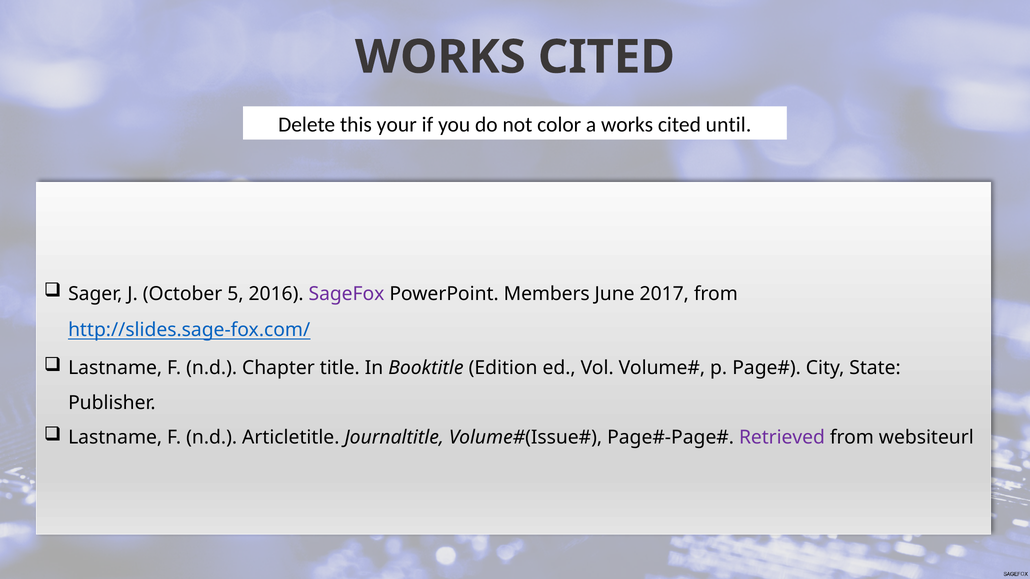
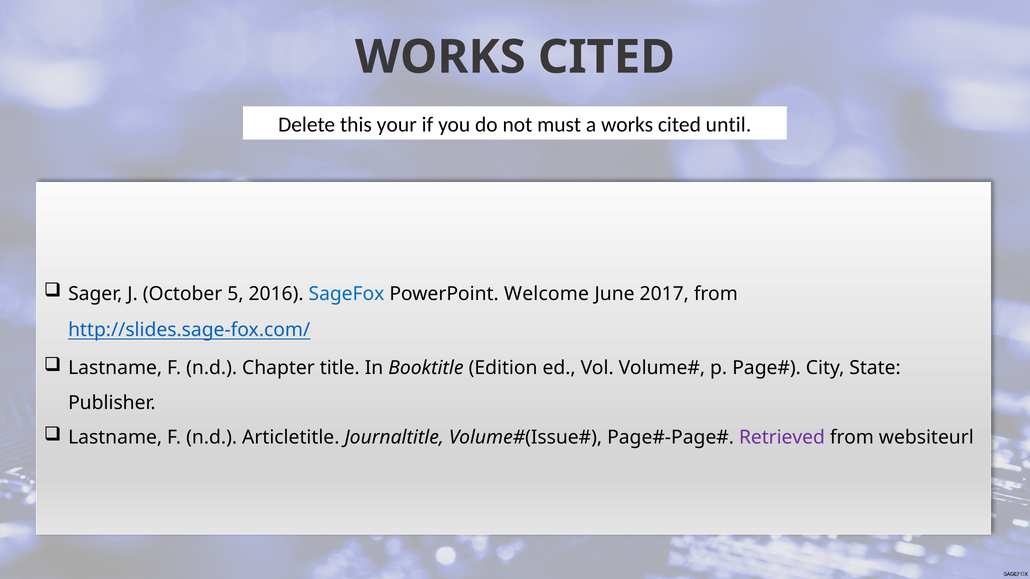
color: color -> must
SageFox colour: purple -> blue
Members: Members -> Welcome
